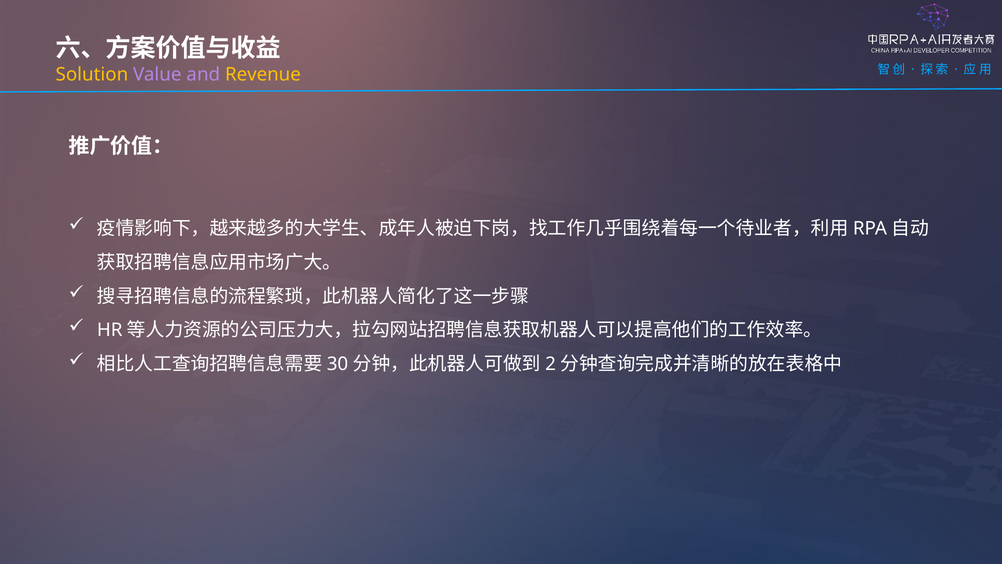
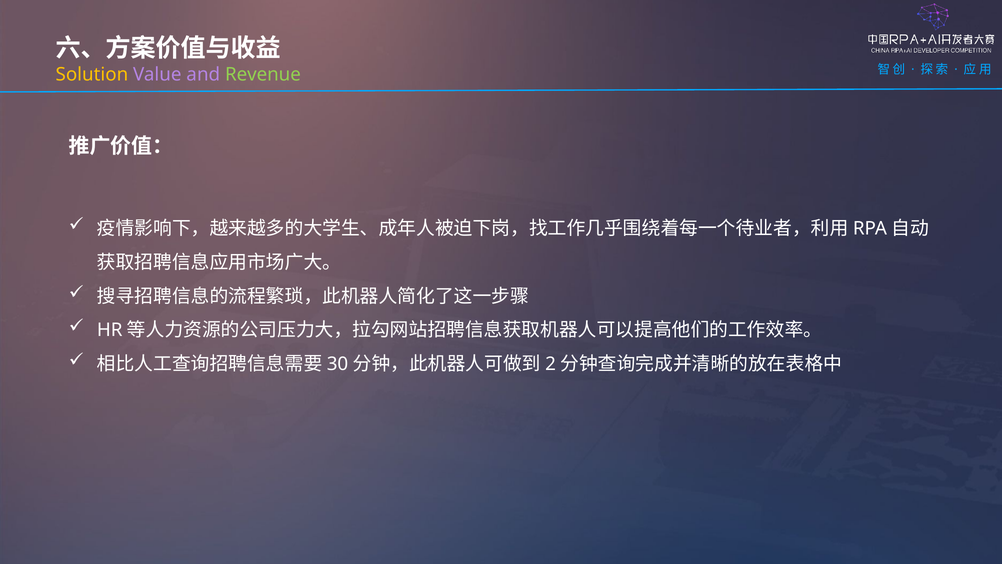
Revenue colour: yellow -> light green
